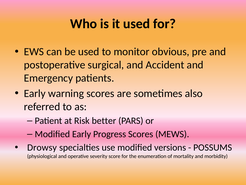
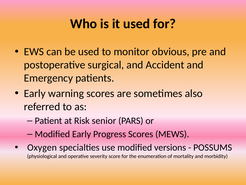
better: better -> senior
Drowsy: Drowsy -> Oxygen
